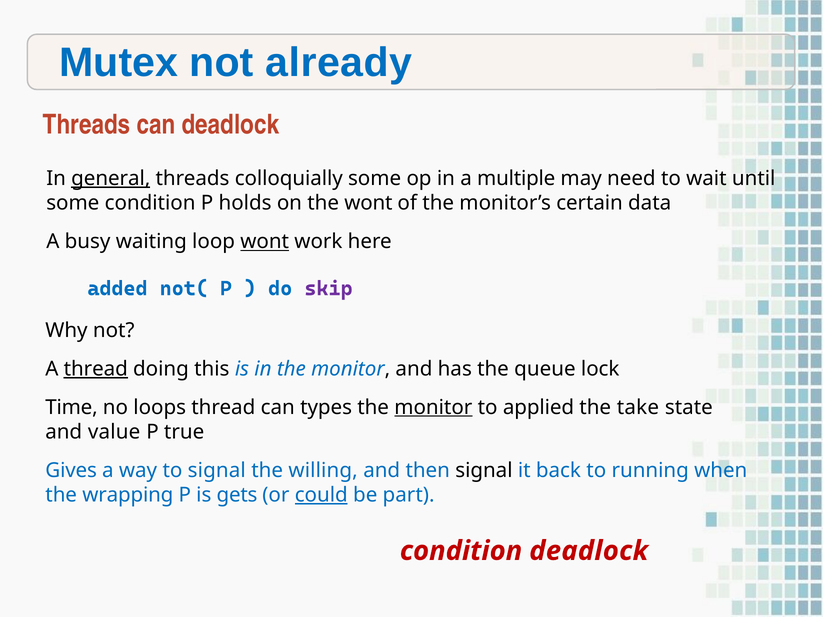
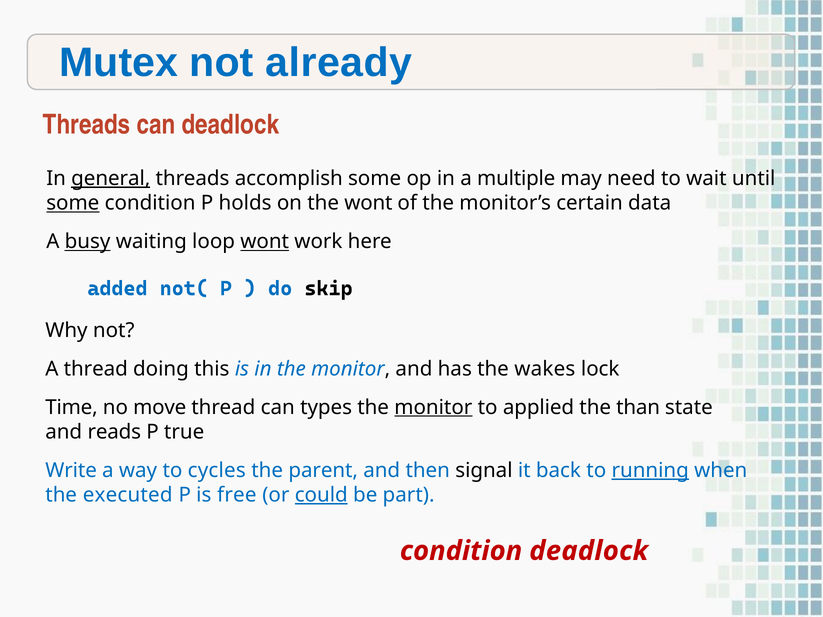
colloquially: colloquially -> accomplish
some at (73, 203) underline: none -> present
busy underline: none -> present
skip colour: purple -> black
thread at (96, 369) underline: present -> none
queue: queue -> wakes
loops: loops -> move
take: take -> than
value: value -> reads
Gives: Gives -> Write
to signal: signal -> cycles
willing: willing -> parent
running underline: none -> present
wrapping: wrapping -> executed
gets: gets -> free
